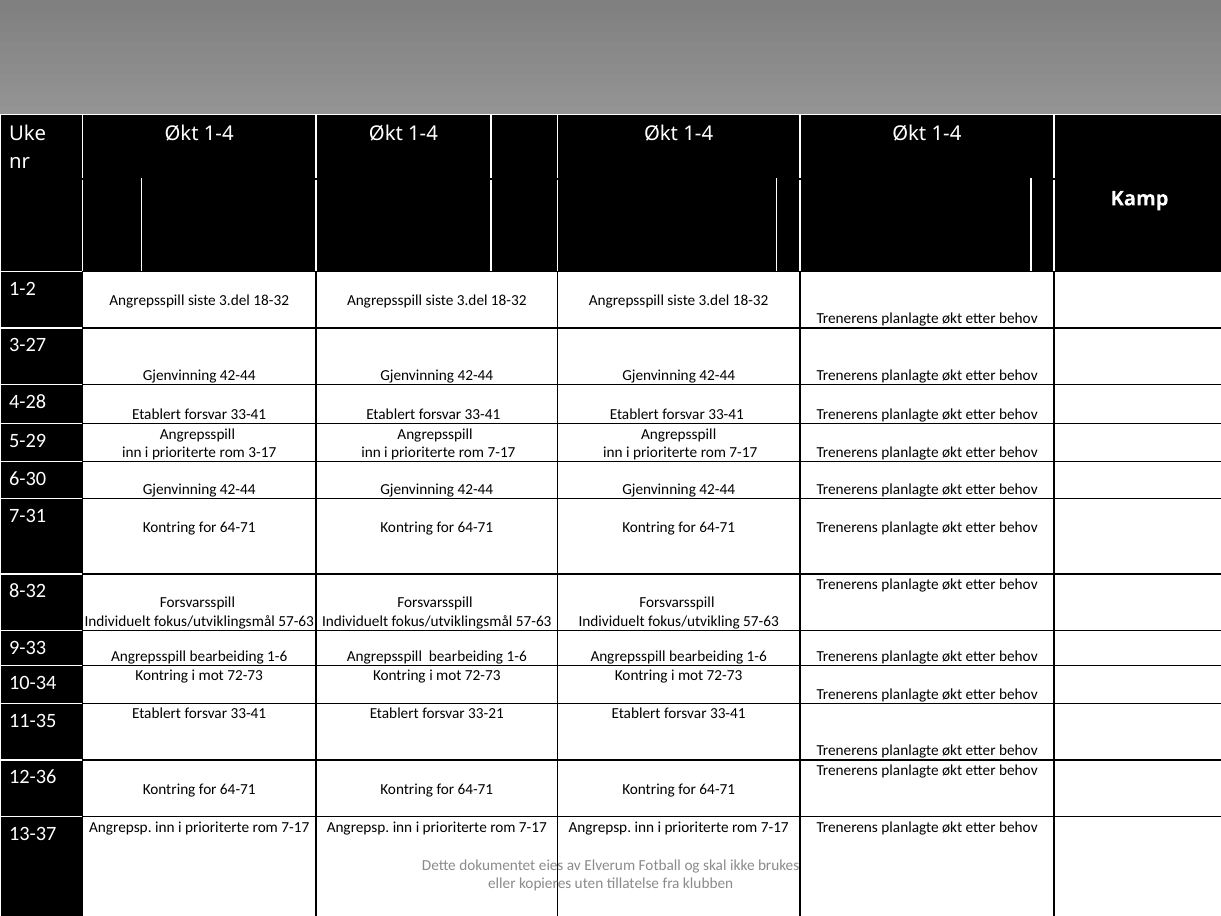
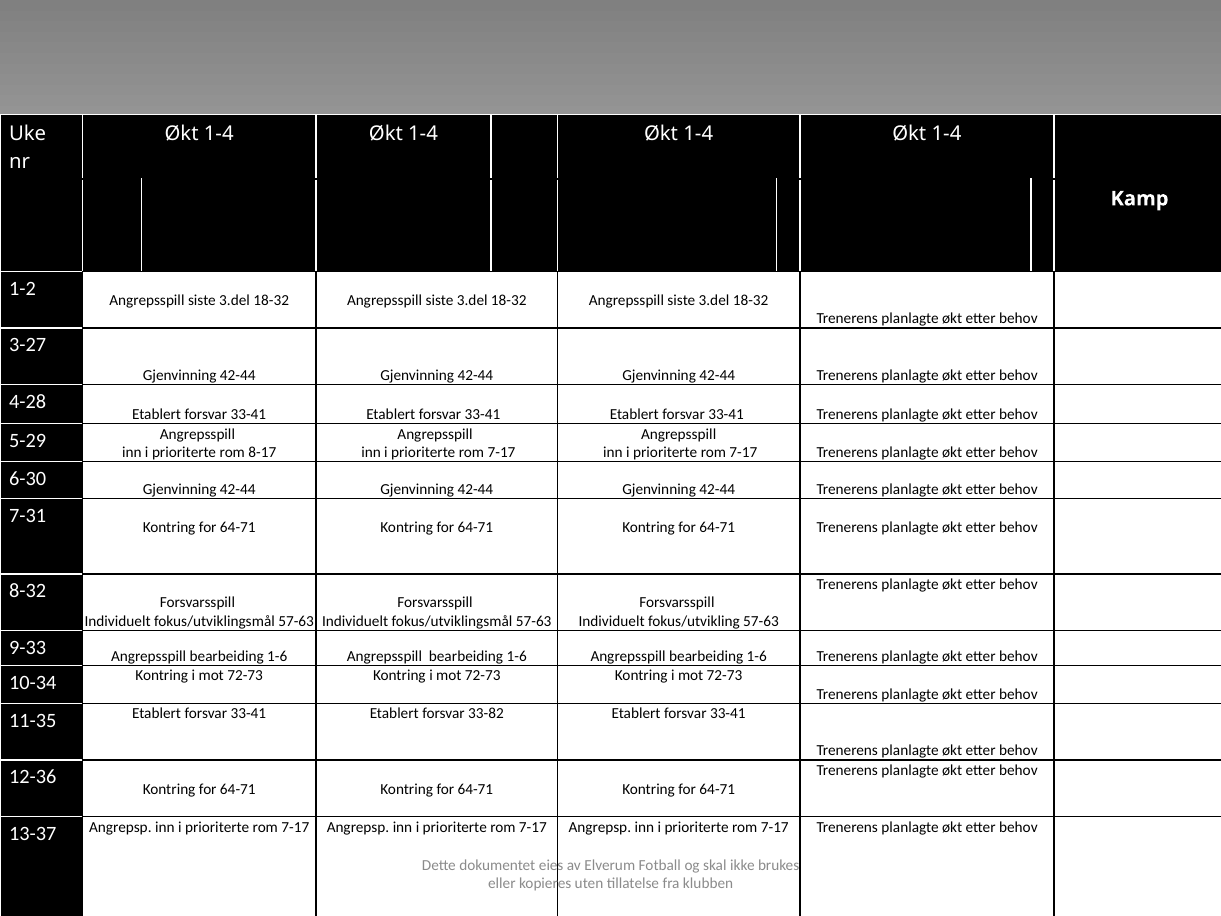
3-17: 3-17 -> 8-17
33-21: 33-21 -> 33-82
